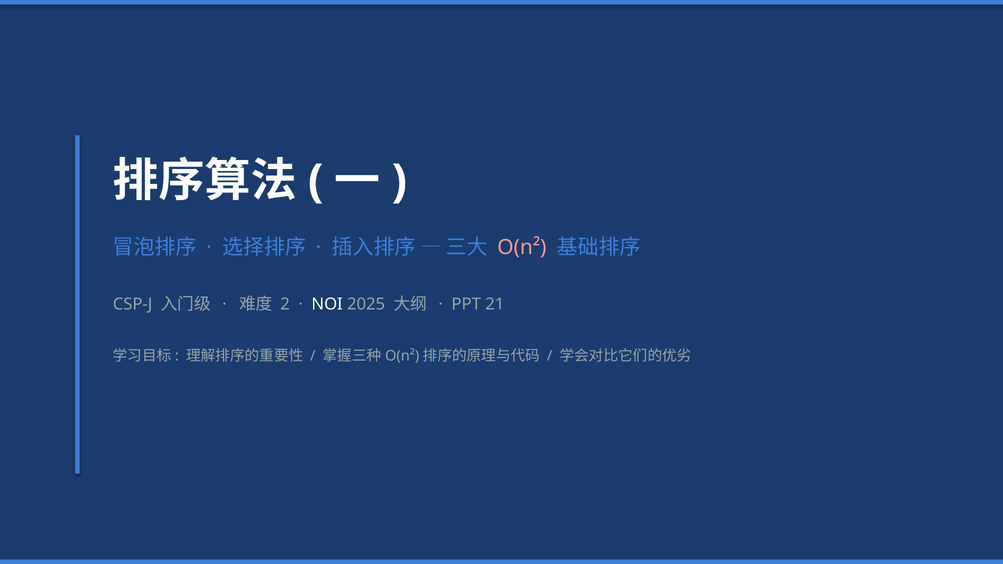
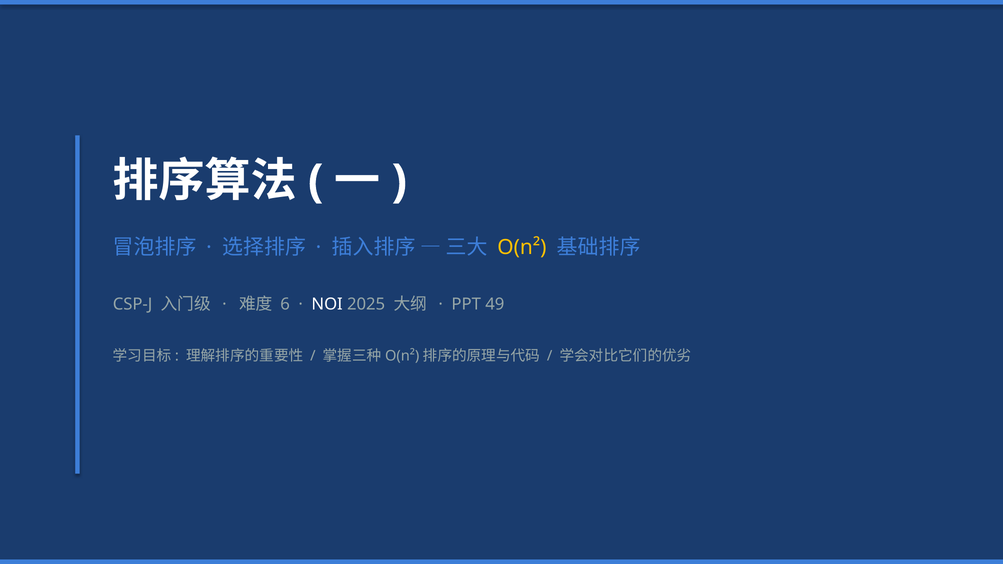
O(n² colour: pink -> yellow
2: 2 -> 6
21: 21 -> 49
